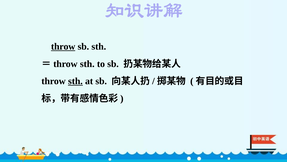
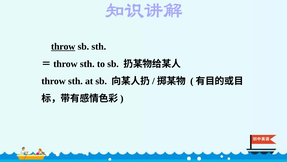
sth at (75, 81) underline: present -> none
